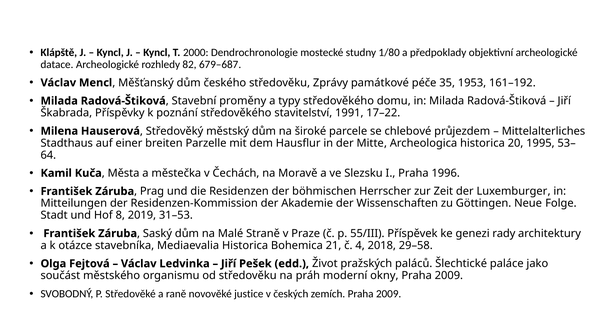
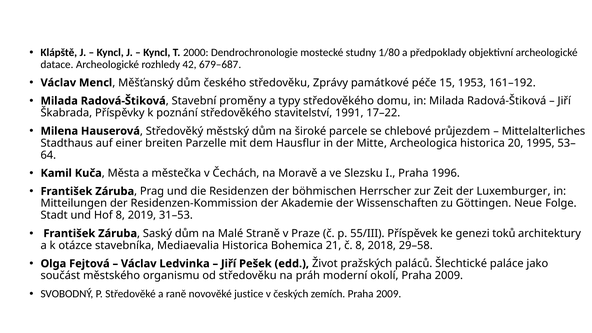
82: 82 -> 42
35: 35 -> 15
rady: rady -> toků
č 4: 4 -> 8
okny: okny -> okolí
